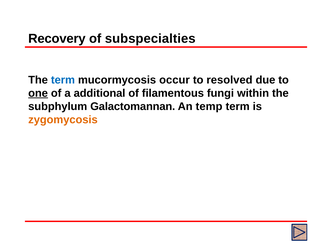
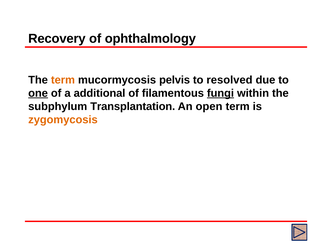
subspecialties: subspecialties -> ophthalmology
term at (63, 80) colour: blue -> orange
occur: occur -> pelvis
fungi underline: none -> present
Galactomannan: Galactomannan -> Transplantation
temp: temp -> open
